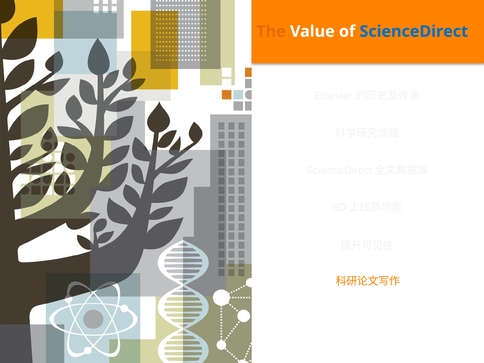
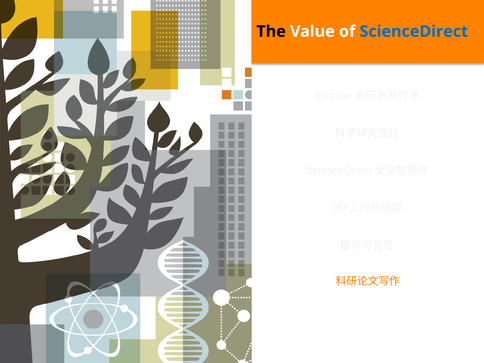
The colour: orange -> black
